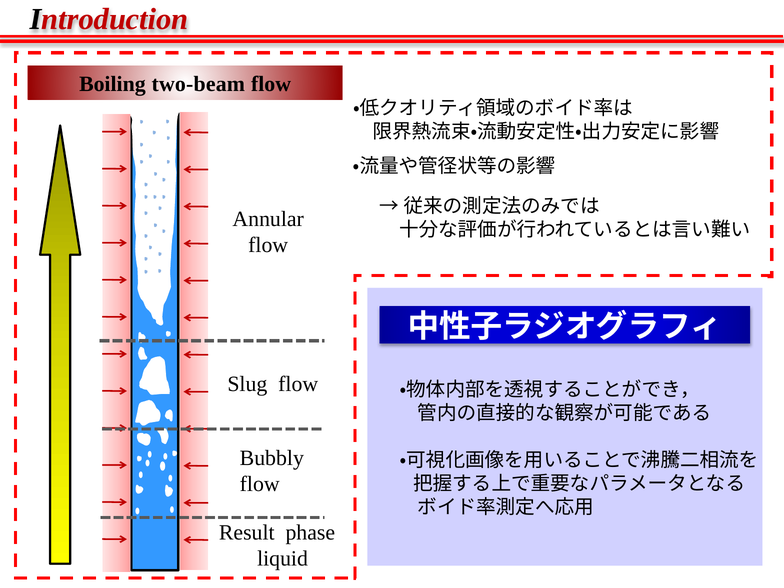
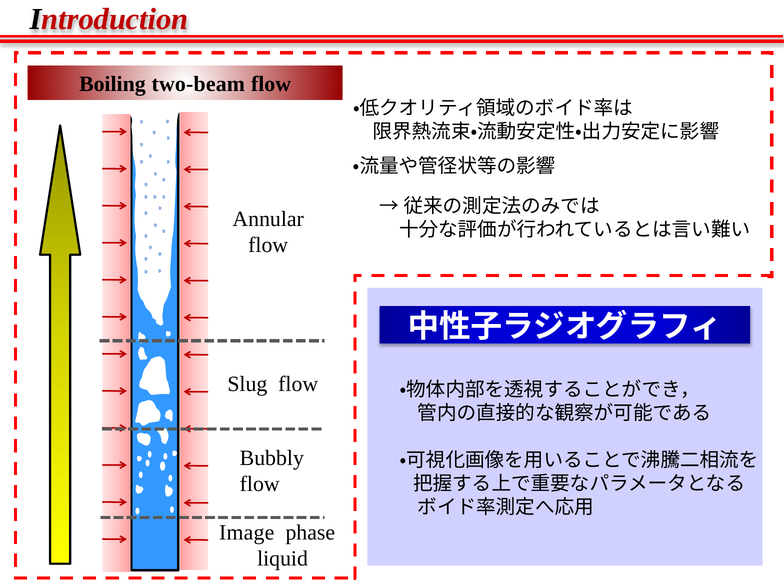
Result: Result -> Image
